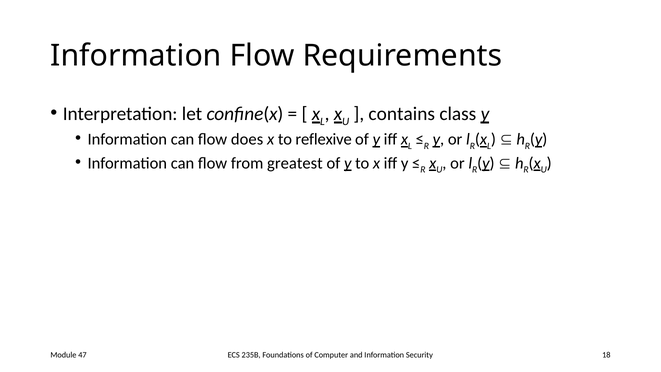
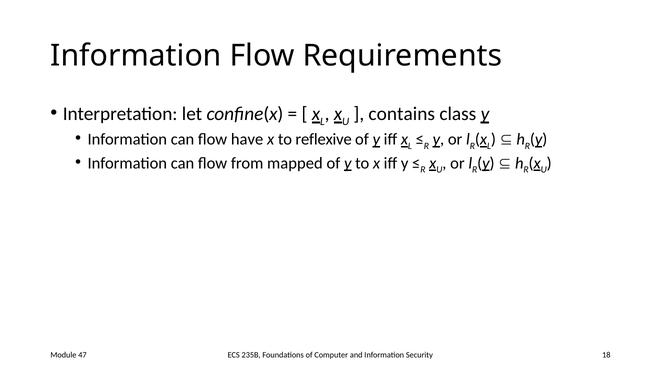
does: does -> have
greatest: greatest -> mapped
